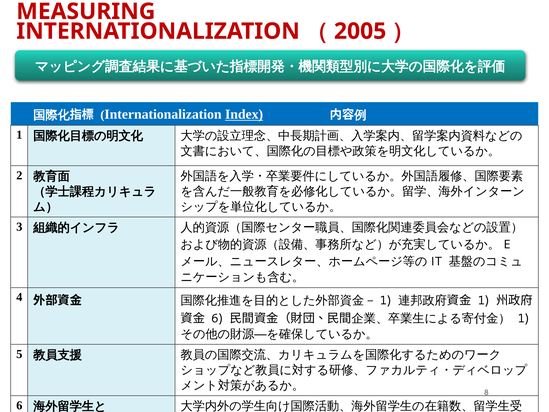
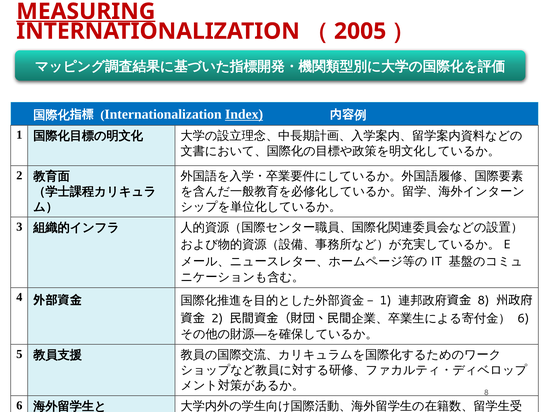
MEASURING underline: none -> present
1 at (483, 300): 1 -> 8
6 at (217, 318): 6 -> 2
1 at (523, 318): 1 -> 6
